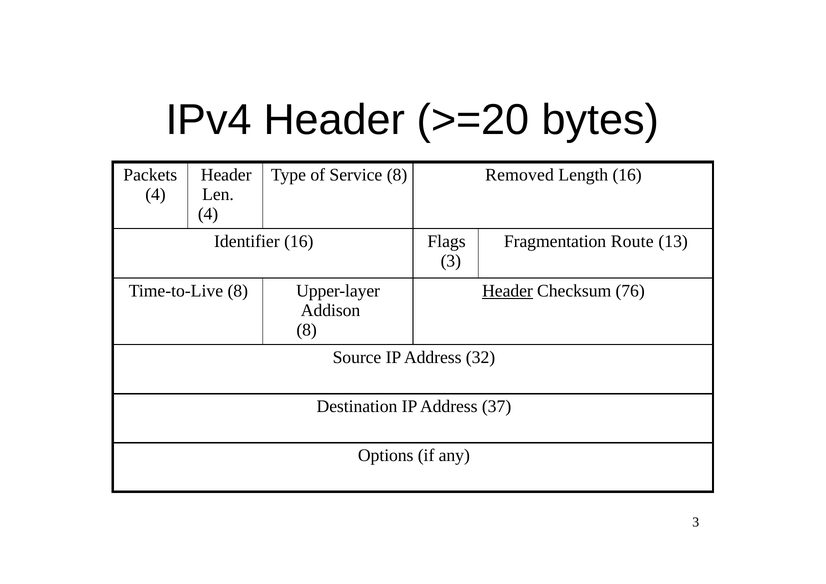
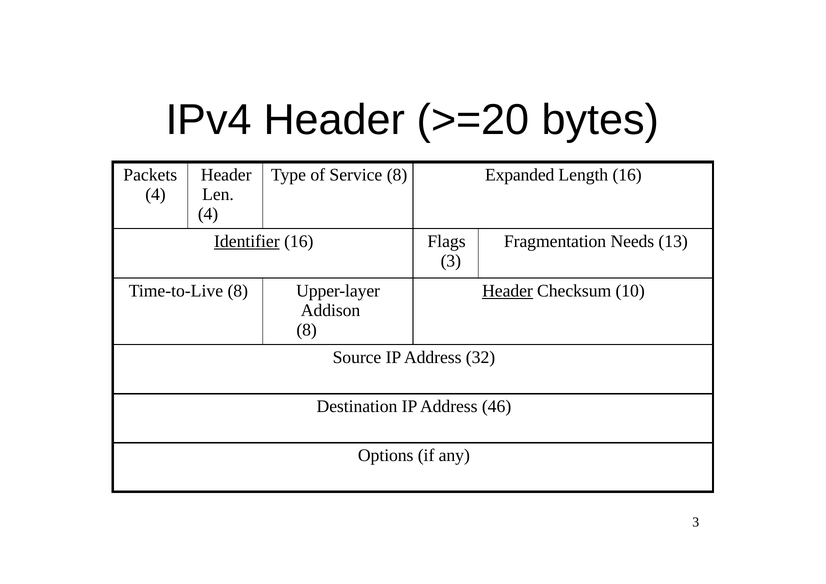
Removed: Removed -> Expanded
Identifier underline: none -> present
Route: Route -> Needs
76: 76 -> 10
37: 37 -> 46
